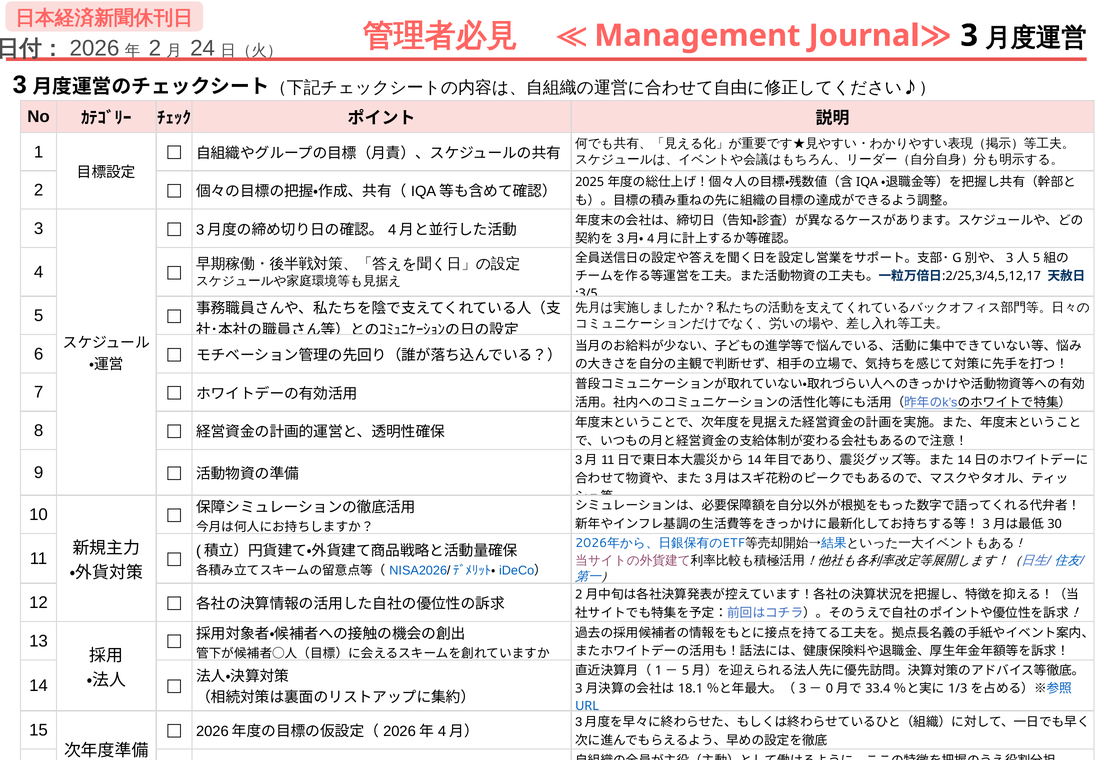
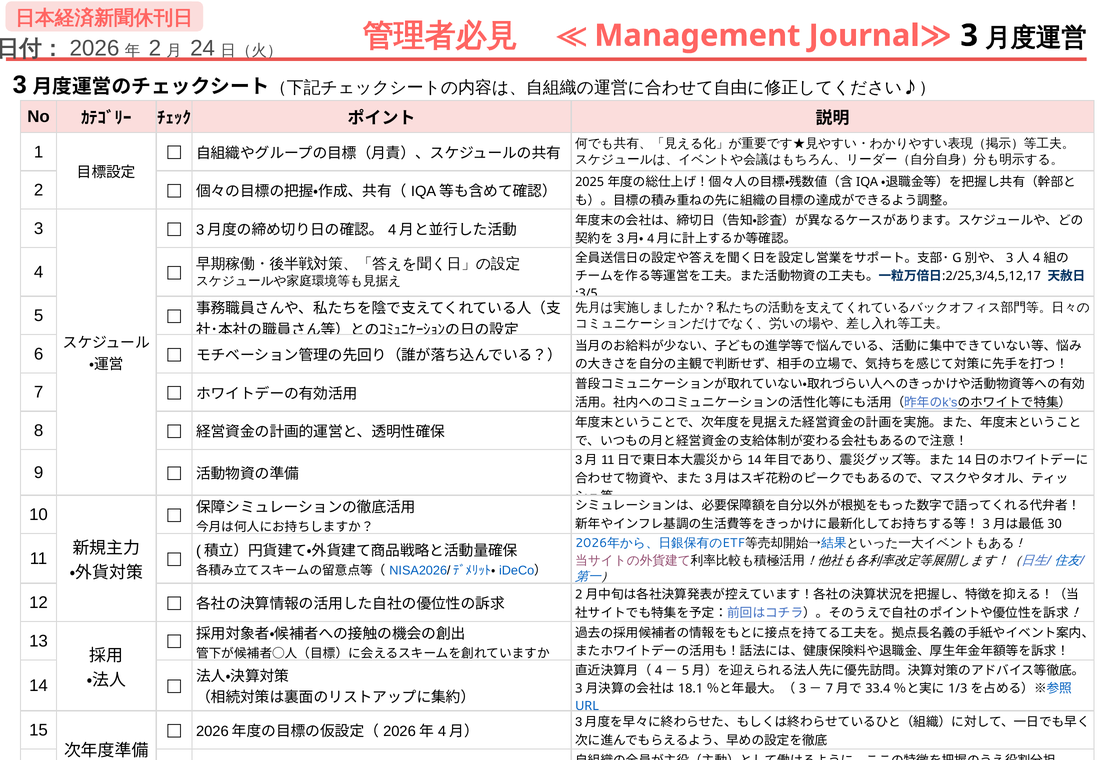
5 at (1037, 258): 5 -> 4
1 at (659, 670): 1 -> 4
0 at (829, 689): 0 -> 7
